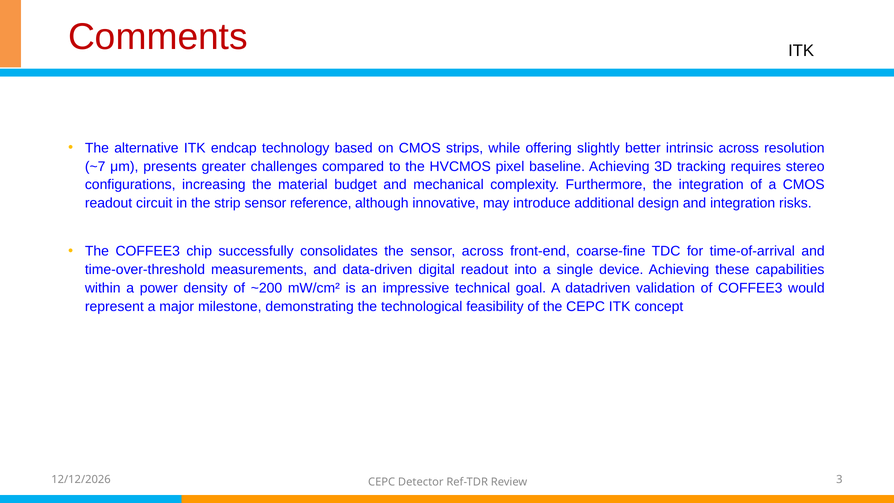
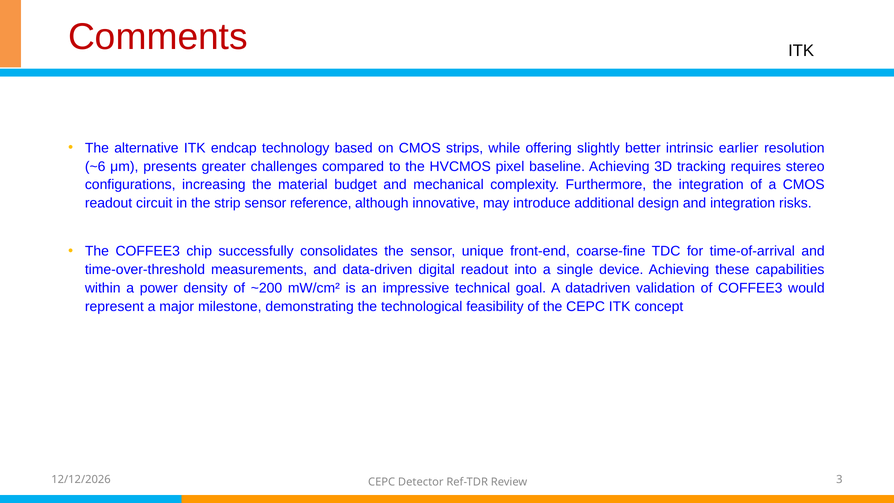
intrinsic across: across -> earlier
~7: ~7 -> ~6
sensor across: across -> unique
